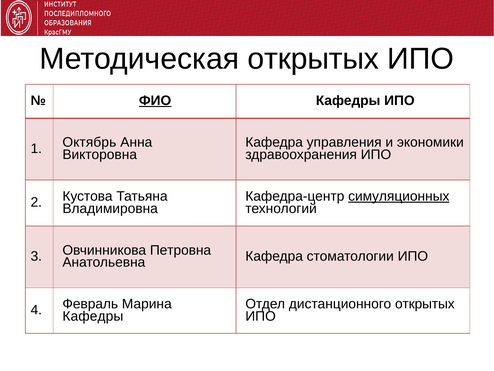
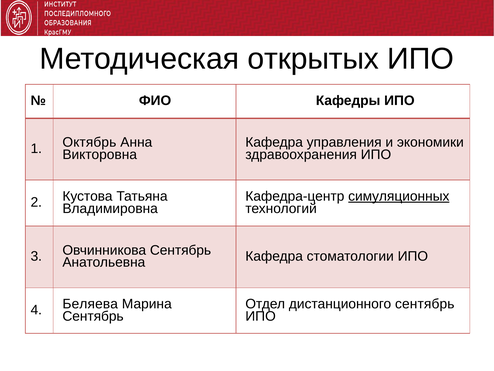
ФИО underline: present -> none
Овчинникова Петровна: Петровна -> Сентябрь
дистанционного открытых: открытых -> сентябрь
Февраль: Февраль -> Беляева
Кафедры at (93, 316): Кафедры -> Сентябрь
